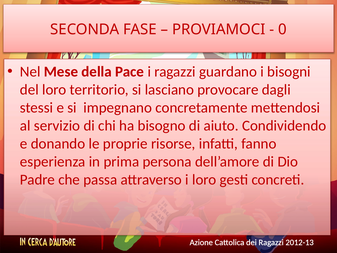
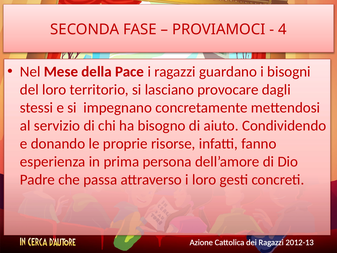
0: 0 -> 4
